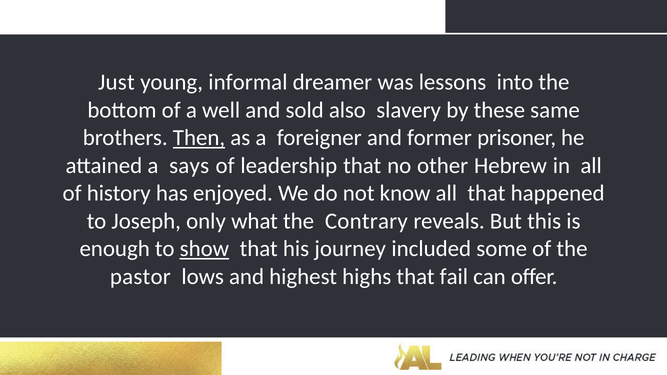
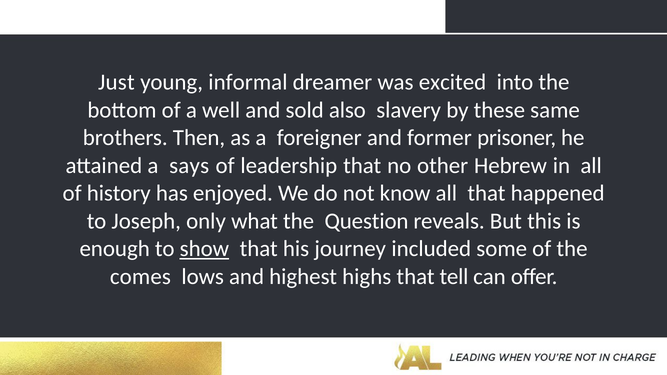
lessons: lessons -> excited
Then underline: present -> none
Contrary: Contrary -> Question
pastor: pastor -> comes
fail: fail -> tell
